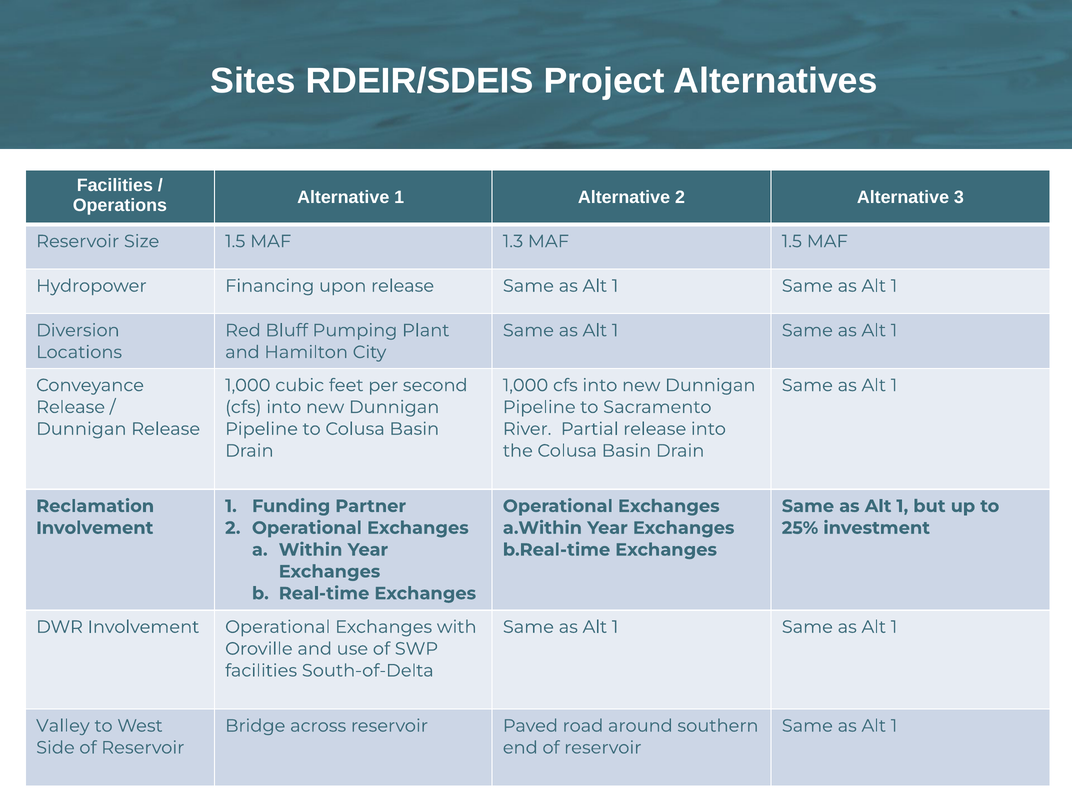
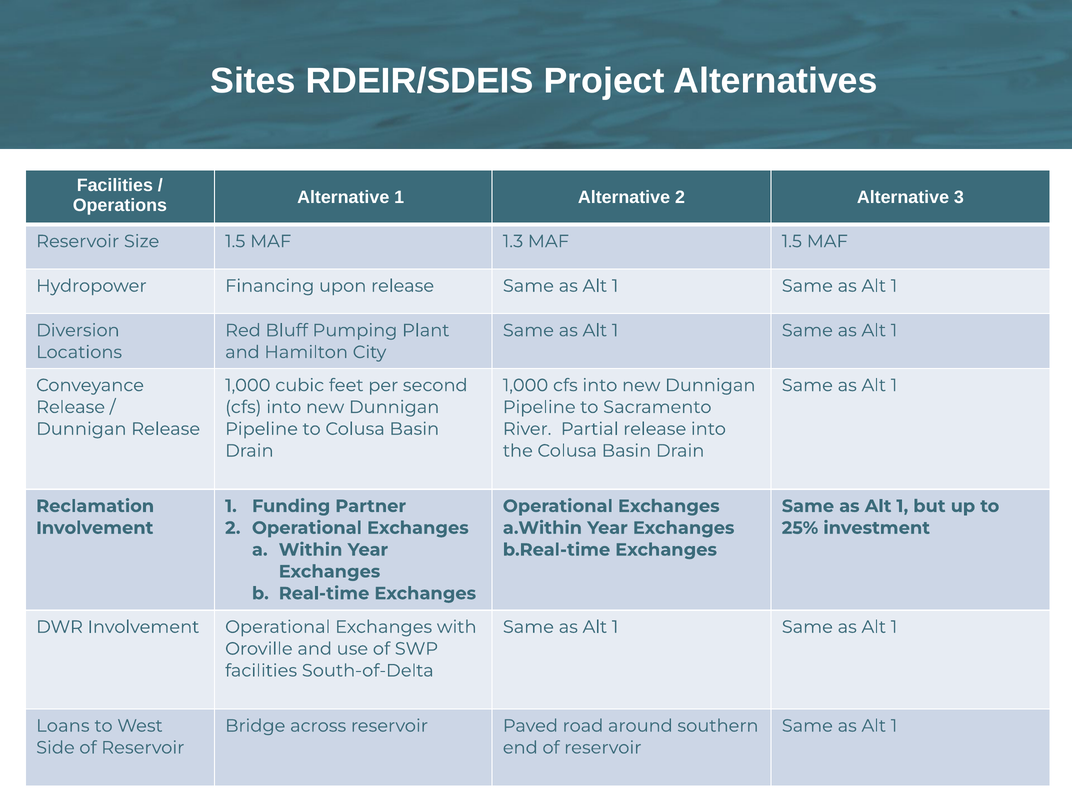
Valley: Valley -> Loans
